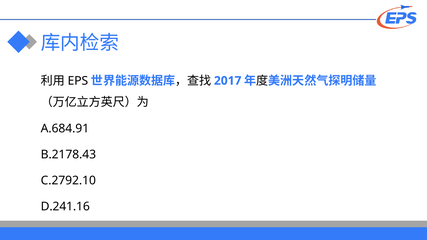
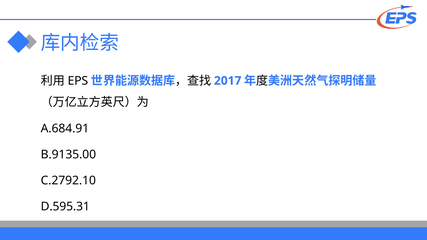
B.2178.43: B.2178.43 -> B.9135.00
D.241.16: D.241.16 -> D.595.31
